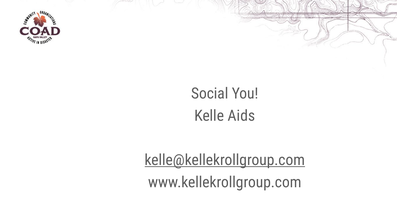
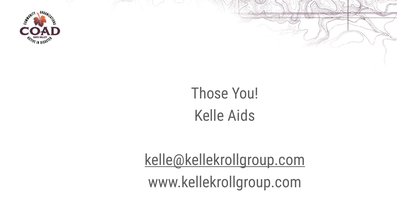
Social: Social -> Those
